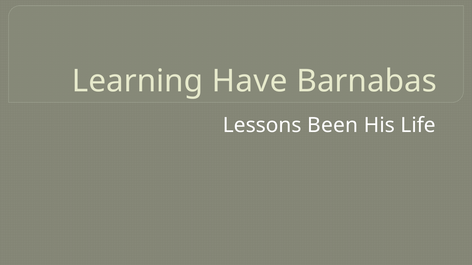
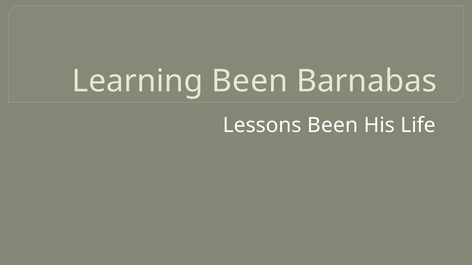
Learning Have: Have -> Been
